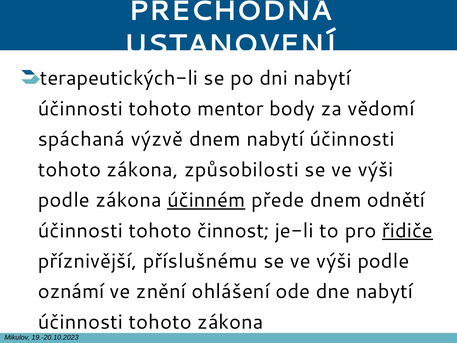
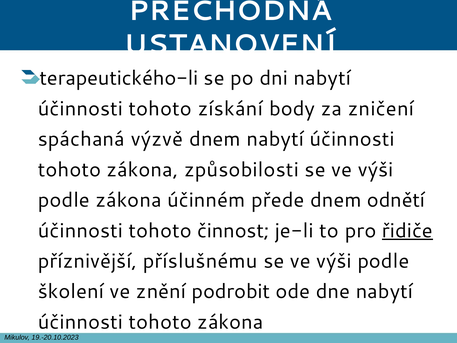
terapeutických-li: terapeutických-li -> terapeutického-li
mentor: mentor -> získání
vědomí: vědomí -> zničení
účinném underline: present -> none
oznámí: oznámí -> školení
ohlášení: ohlášení -> podrobit
